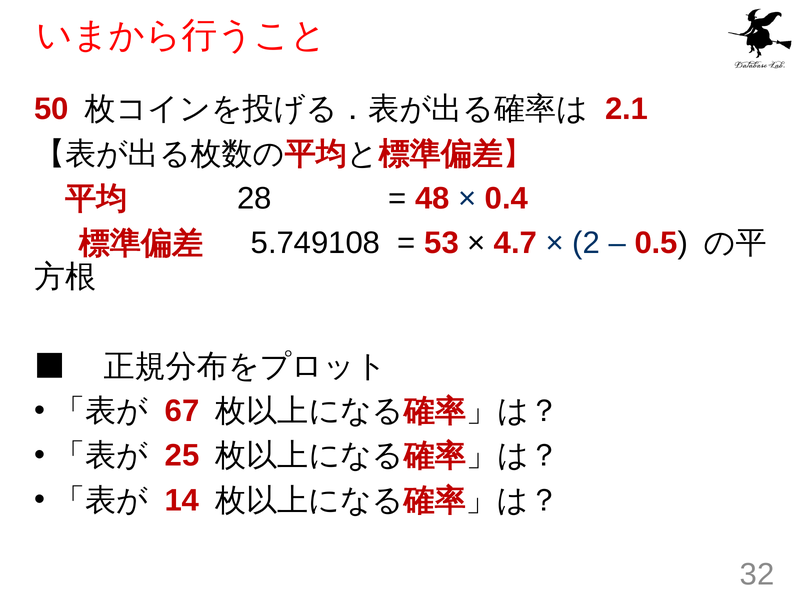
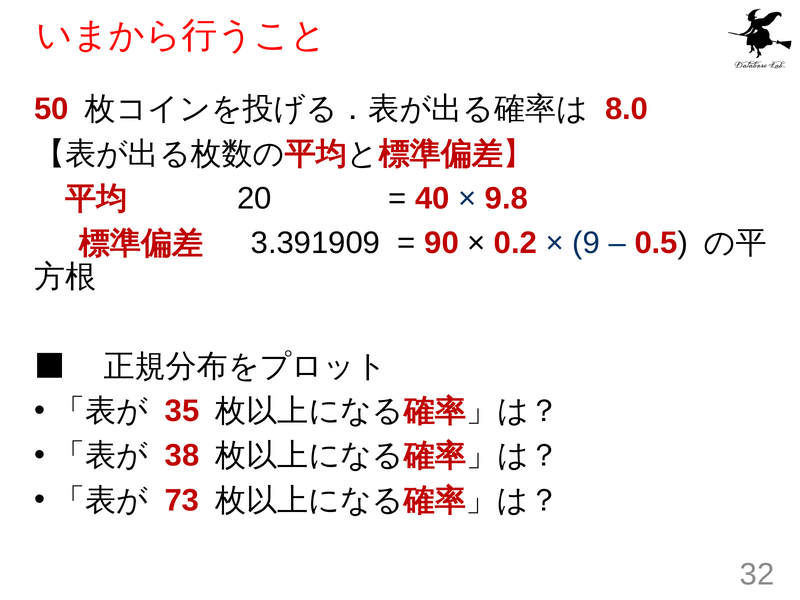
2.1: 2.1 -> 8.0
28: 28 -> 20
48: 48 -> 40
0.4: 0.4 -> 9.8
5.749108: 5.749108 -> 3.391909
53: 53 -> 90
4.7: 4.7 -> 0.2
2: 2 -> 9
67: 67 -> 35
25: 25 -> 38
14: 14 -> 73
